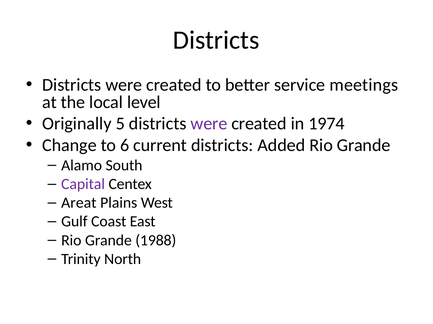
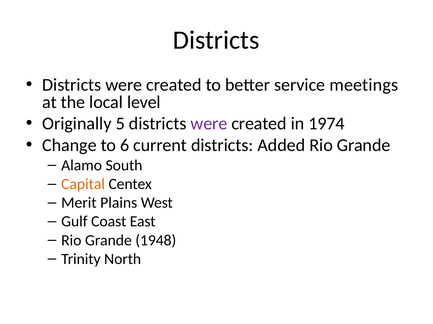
Capital colour: purple -> orange
Areat: Areat -> Merit
1988: 1988 -> 1948
